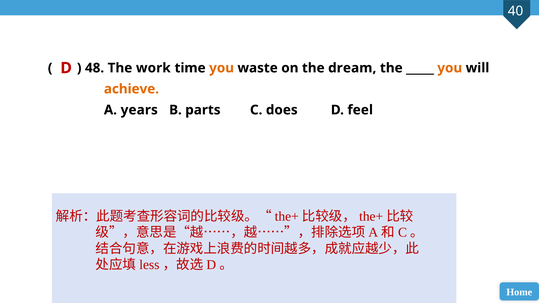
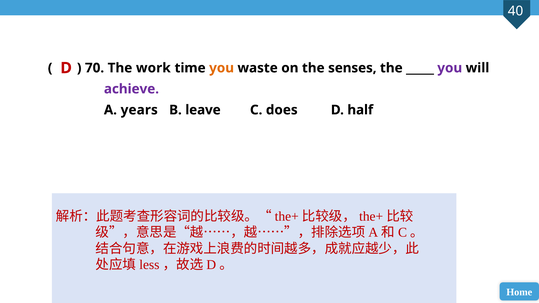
48: 48 -> 70
dream: dream -> senses
you at (450, 68) colour: orange -> purple
achieve colour: orange -> purple
parts: parts -> leave
feel: feel -> half
